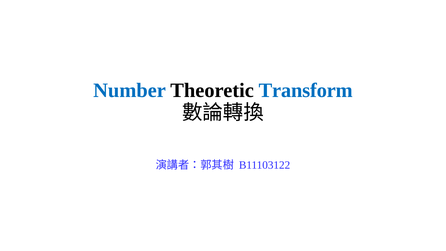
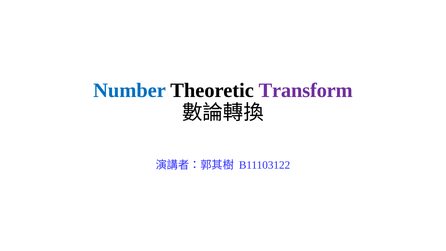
Transform colour: blue -> purple
